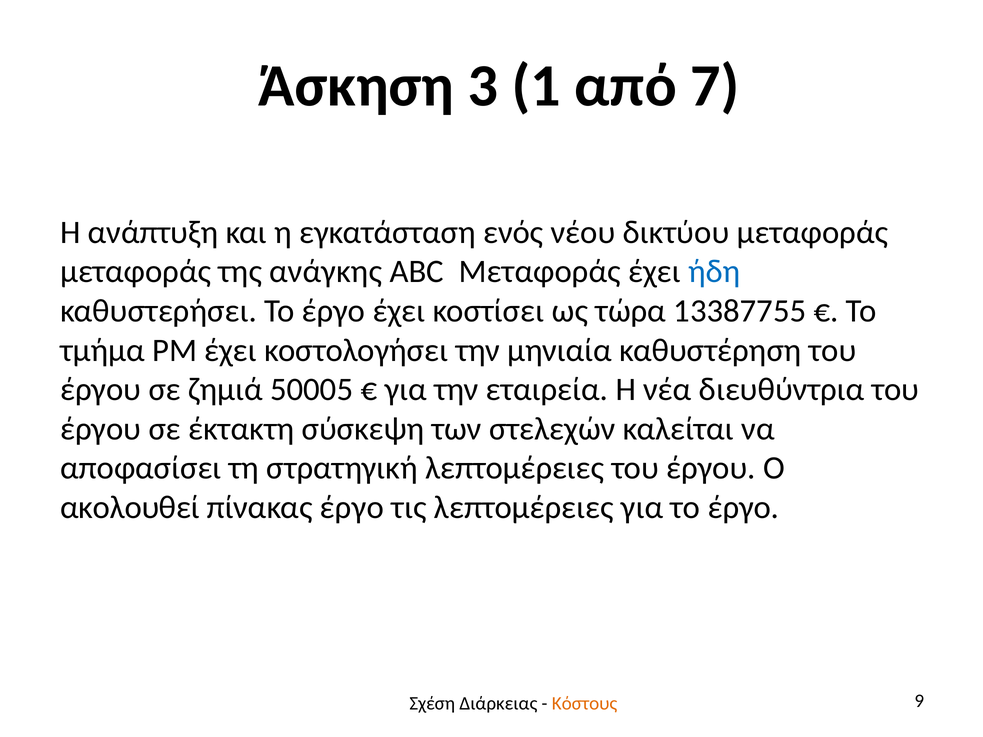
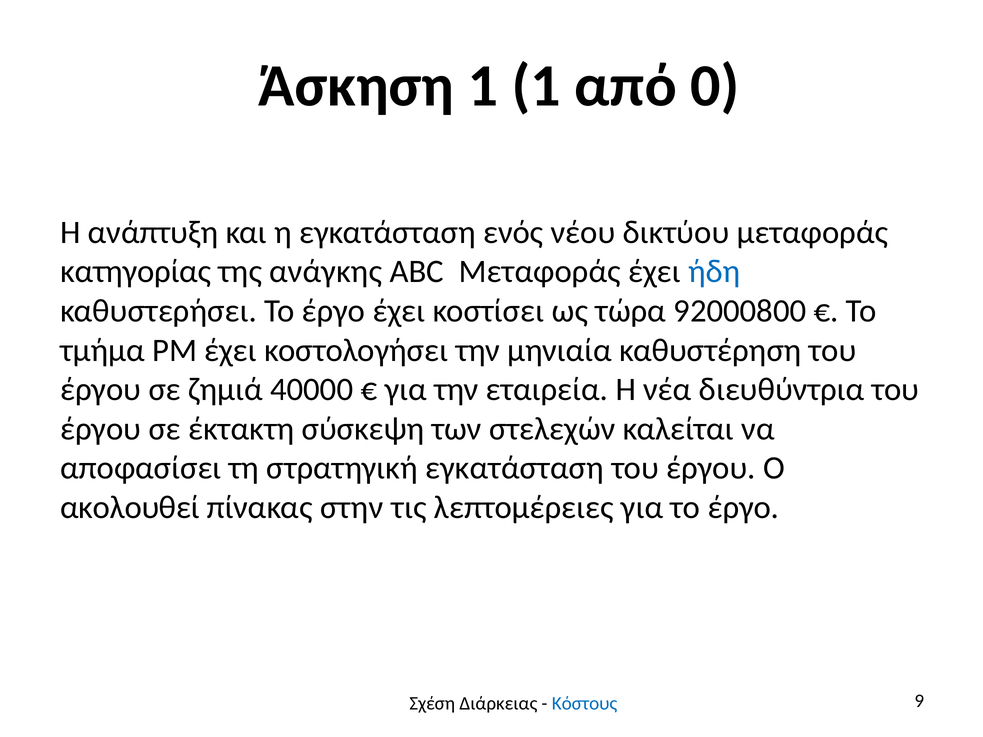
Άσκηση 3: 3 -> 1
7: 7 -> 0
μεταφοράς at (136, 272): μεταφοράς -> κατηγορίας
13387755: 13387755 -> 92000800
50005: 50005 -> 40000
στρατηγική λεπτομέρειες: λεπτομέρειες -> εγκατάσταση
πίνακας έργο: έργο -> στην
Κόστους colour: orange -> blue
